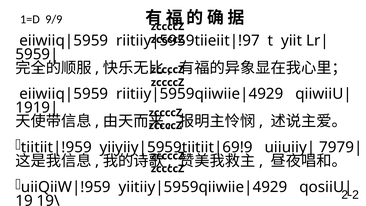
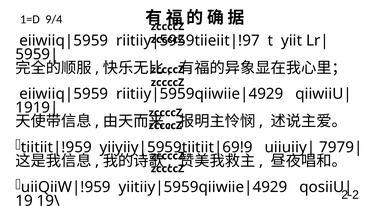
9/9: 9/9 -> 9/4
